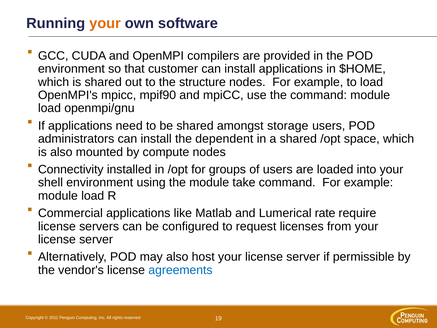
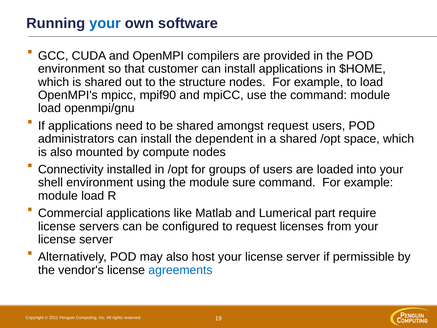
your at (105, 23) colour: orange -> blue
amongst storage: storage -> request
take: take -> sure
rate: rate -> part
